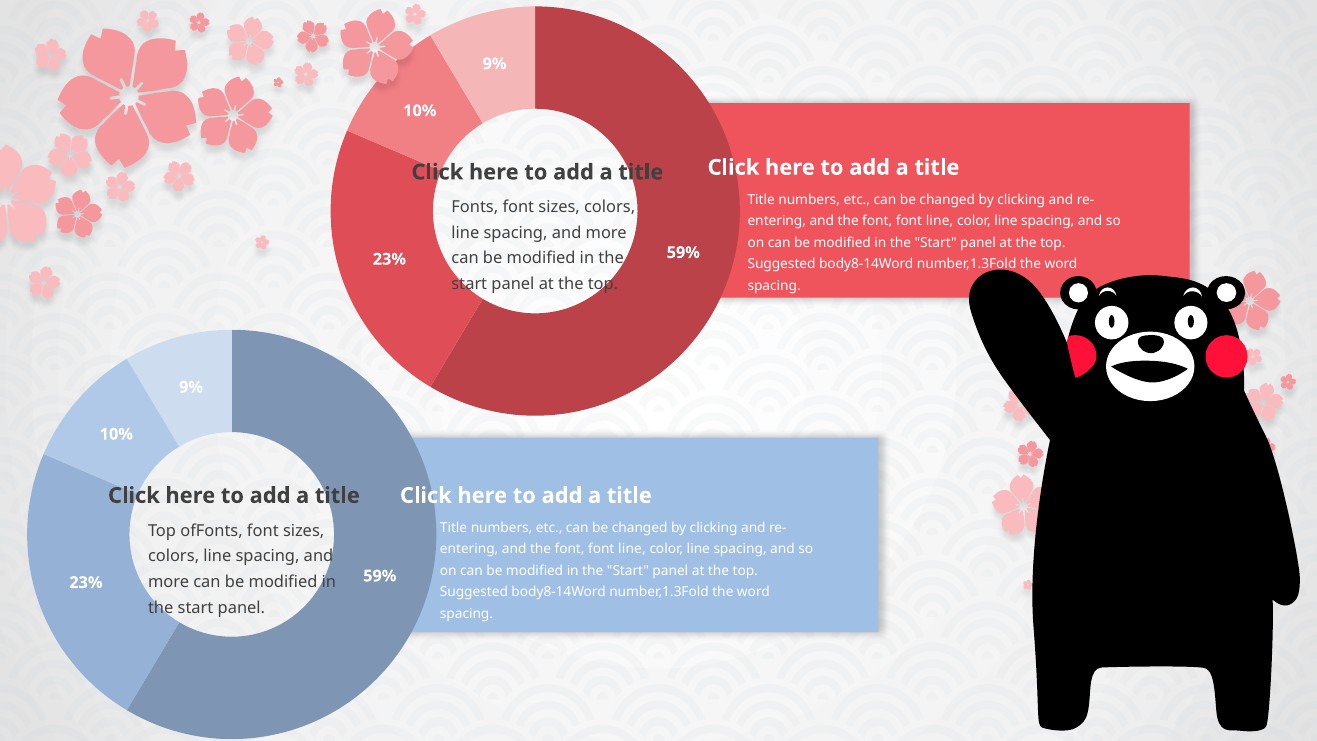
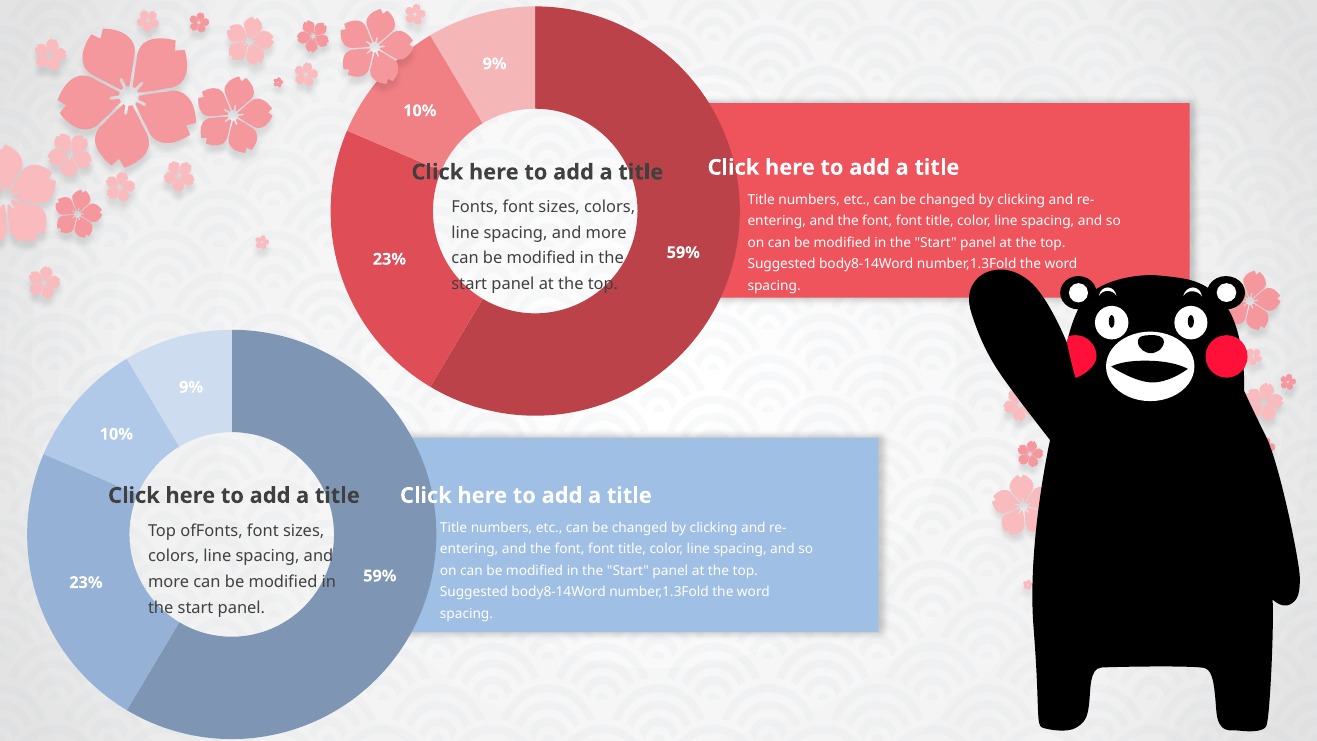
line at (940, 221): line -> title
line at (632, 549): line -> title
